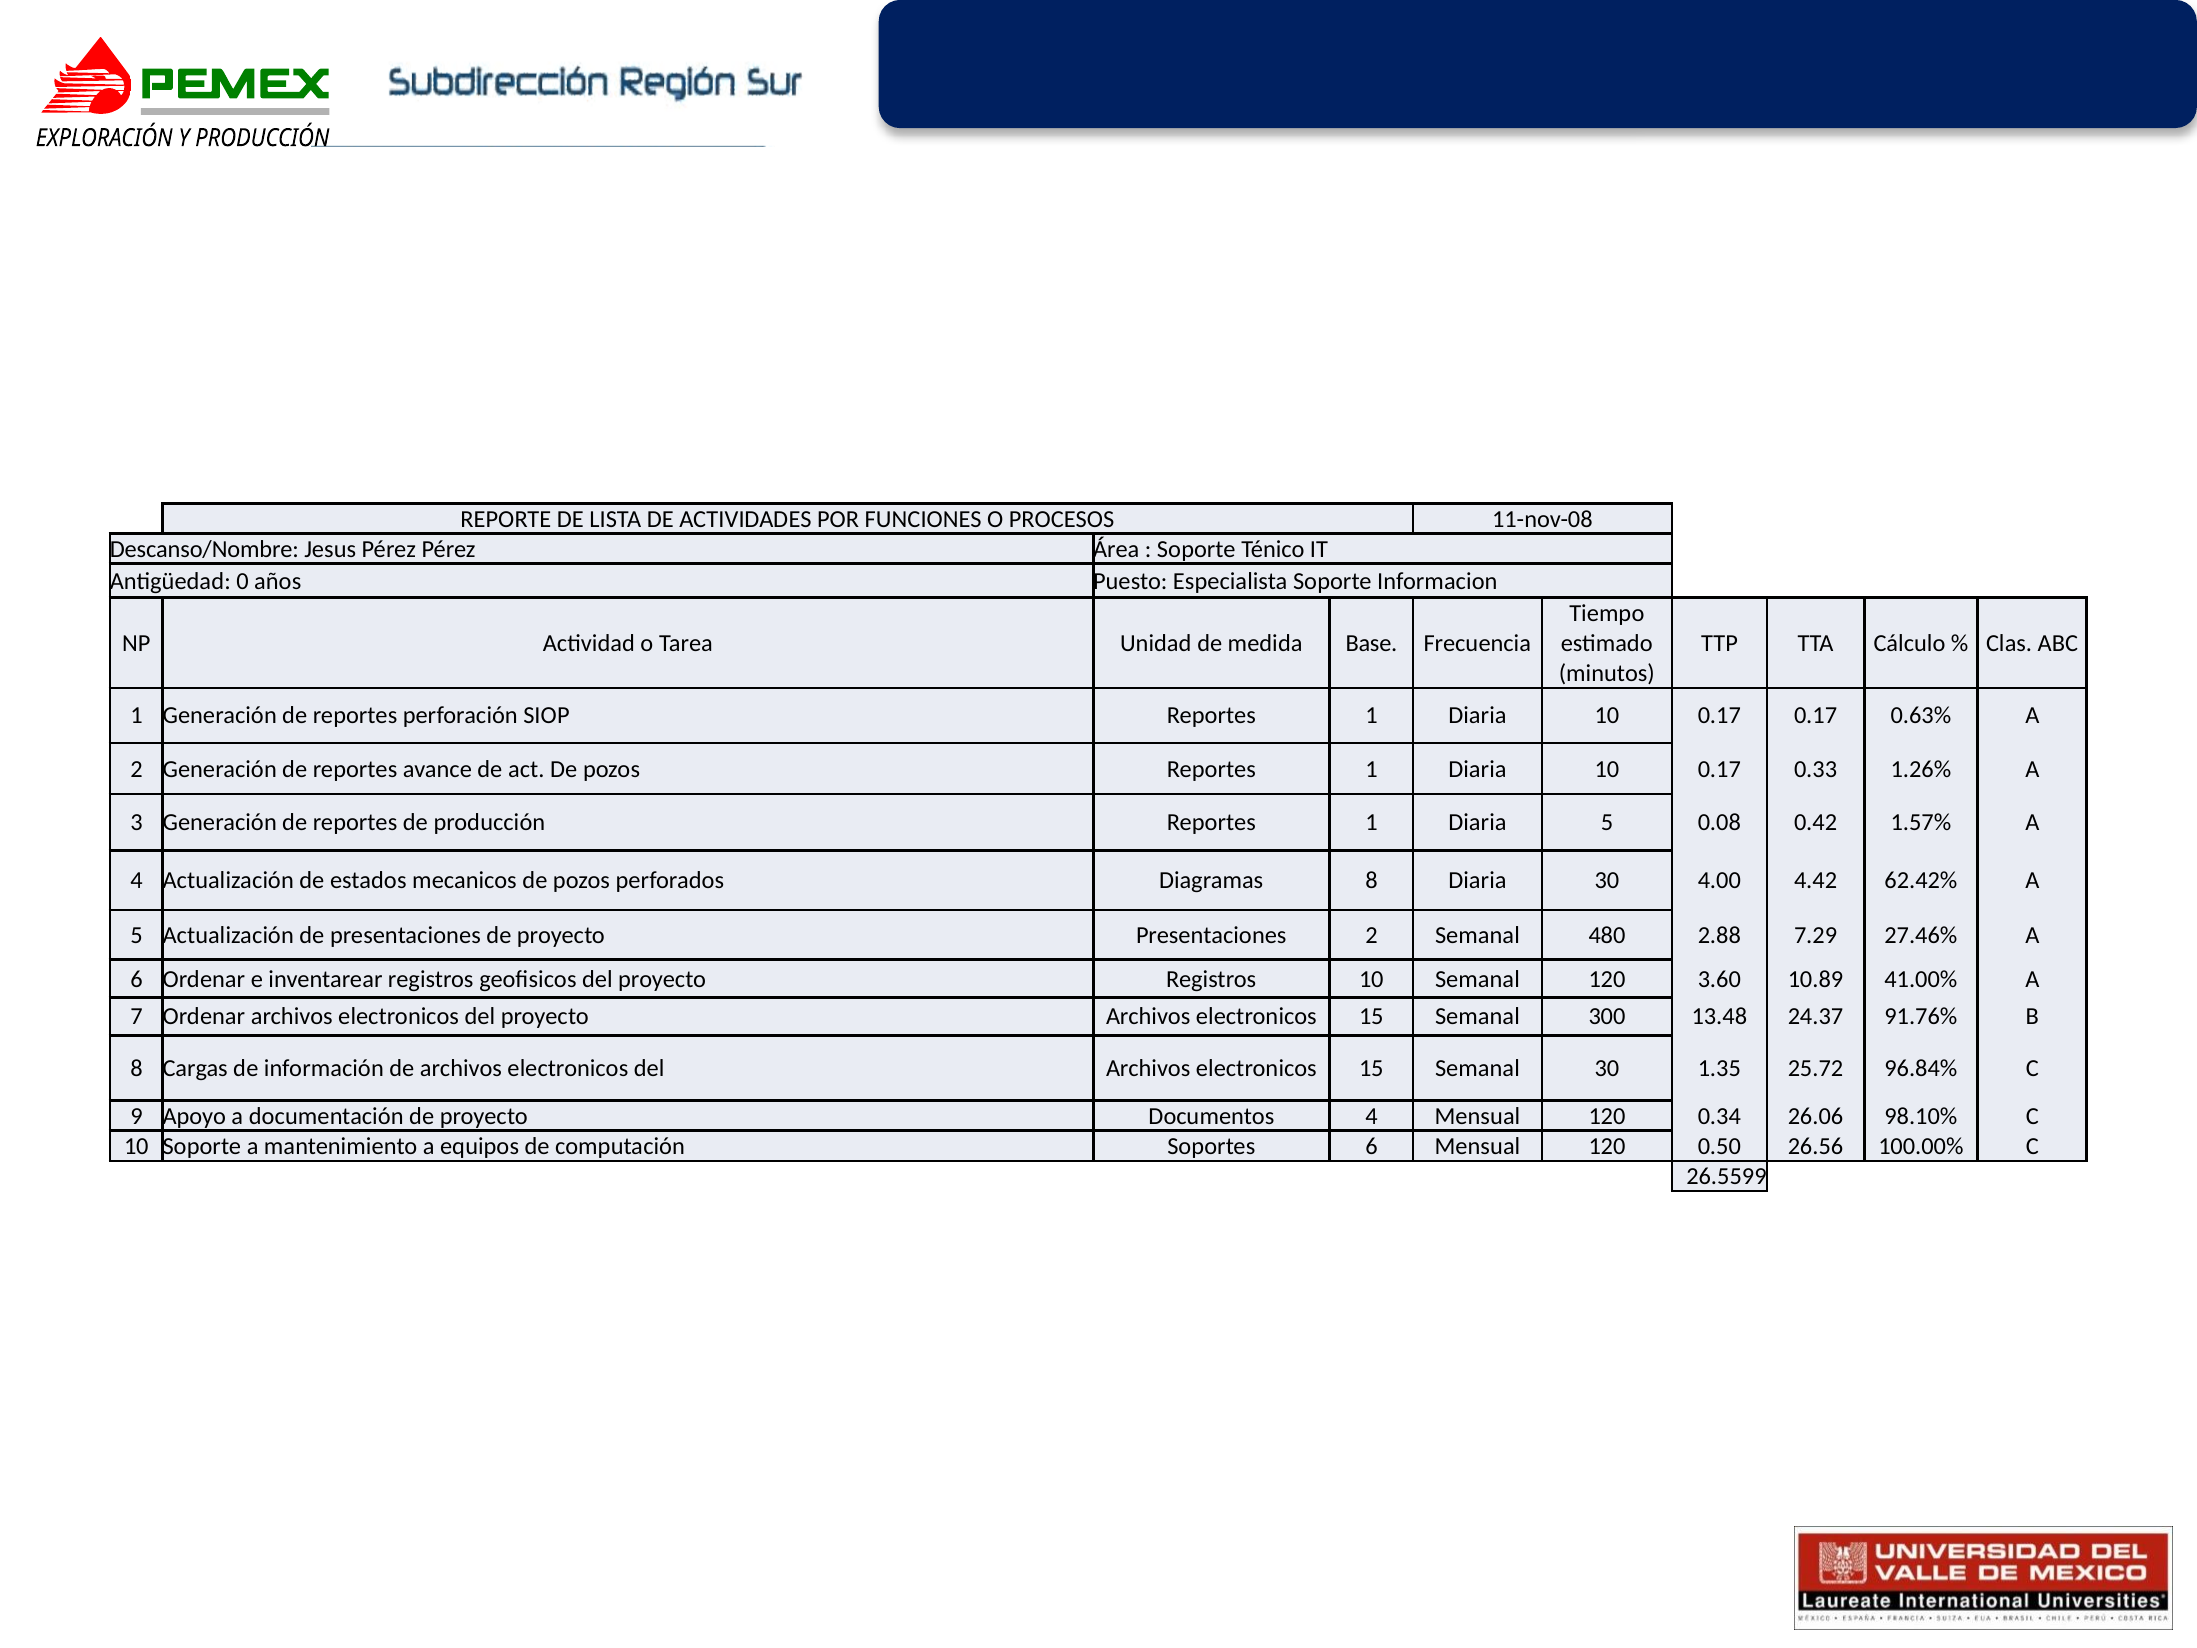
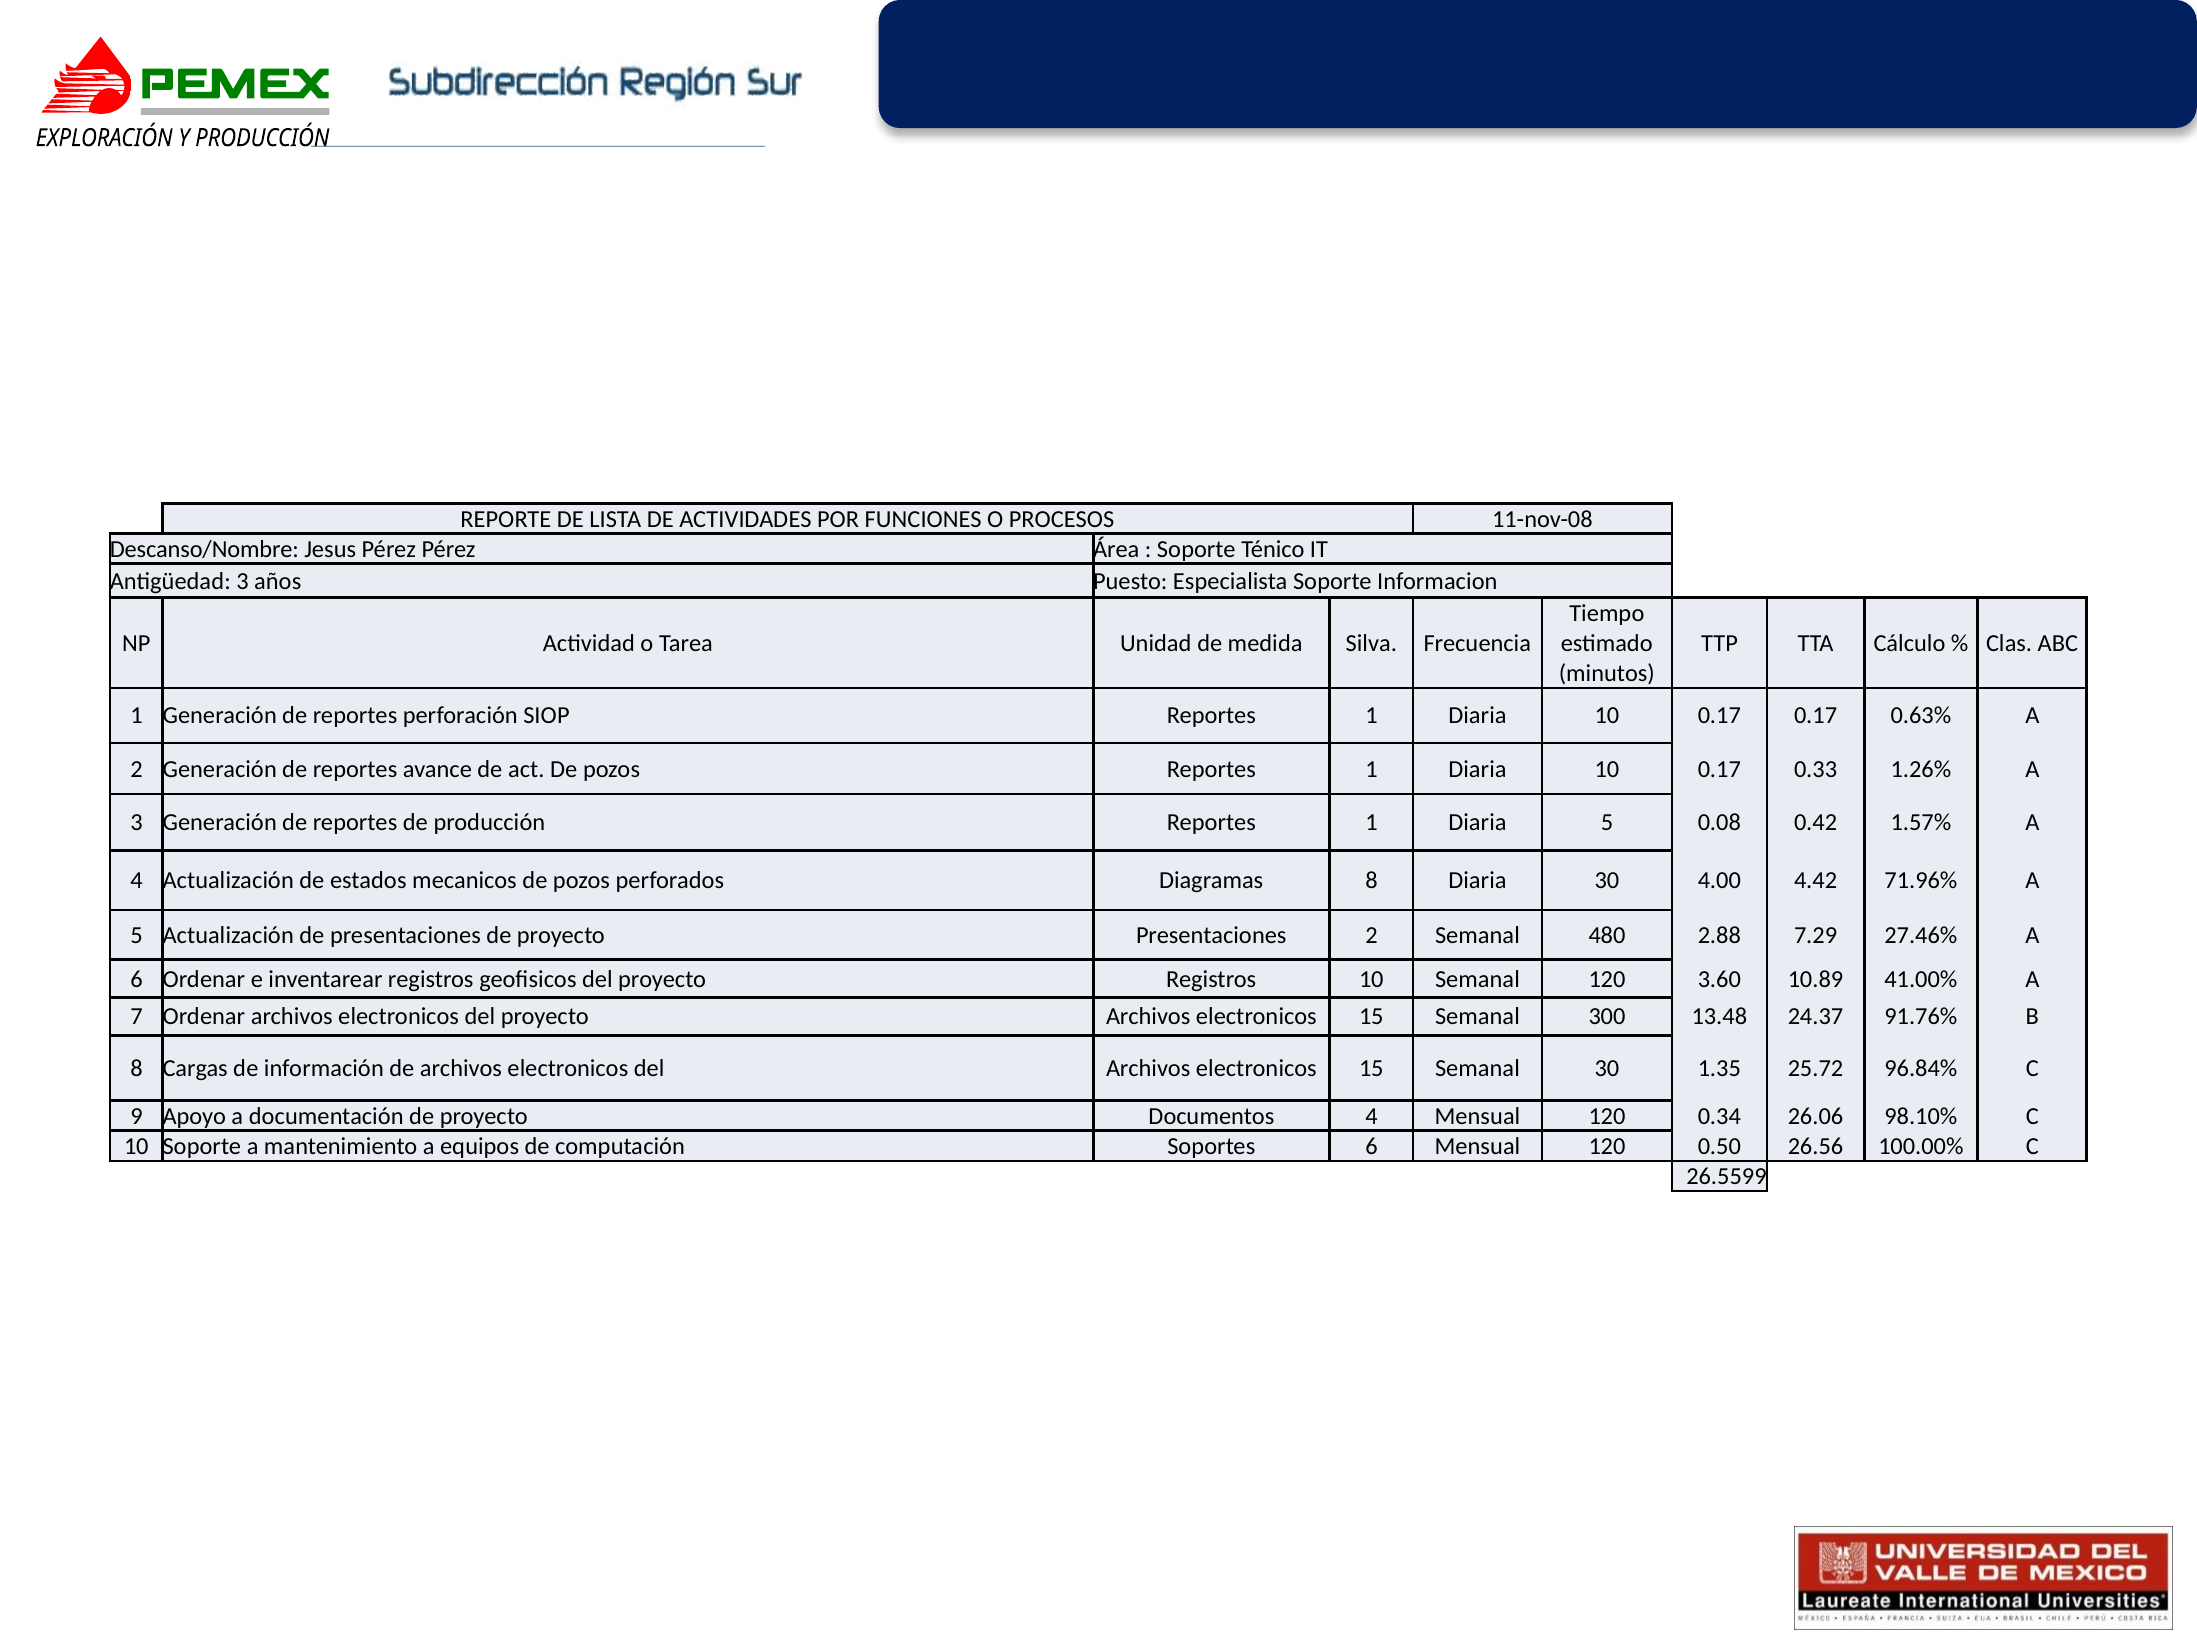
Antigüedad 0: 0 -> 3
Base: Base -> Silva
62.42%: 62.42% -> 71.96%
